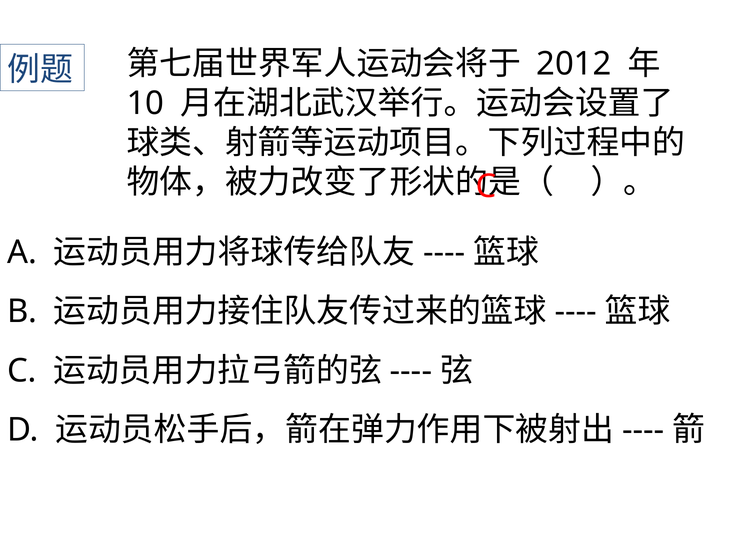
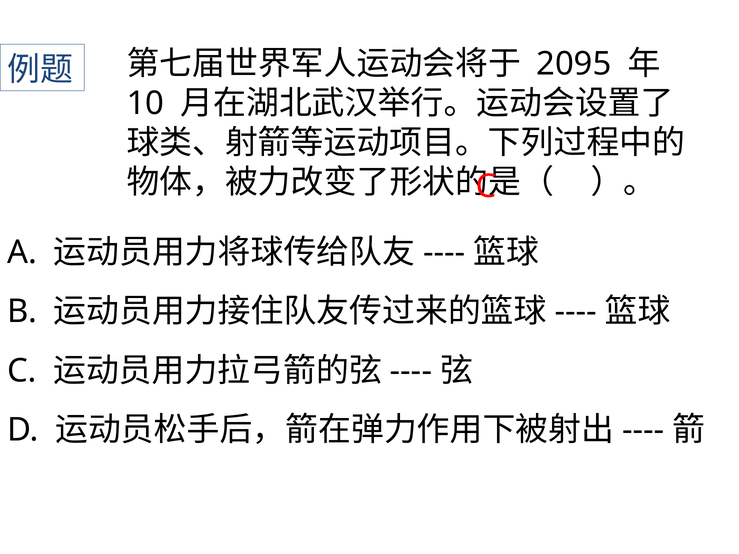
2012: 2012 -> 2095
